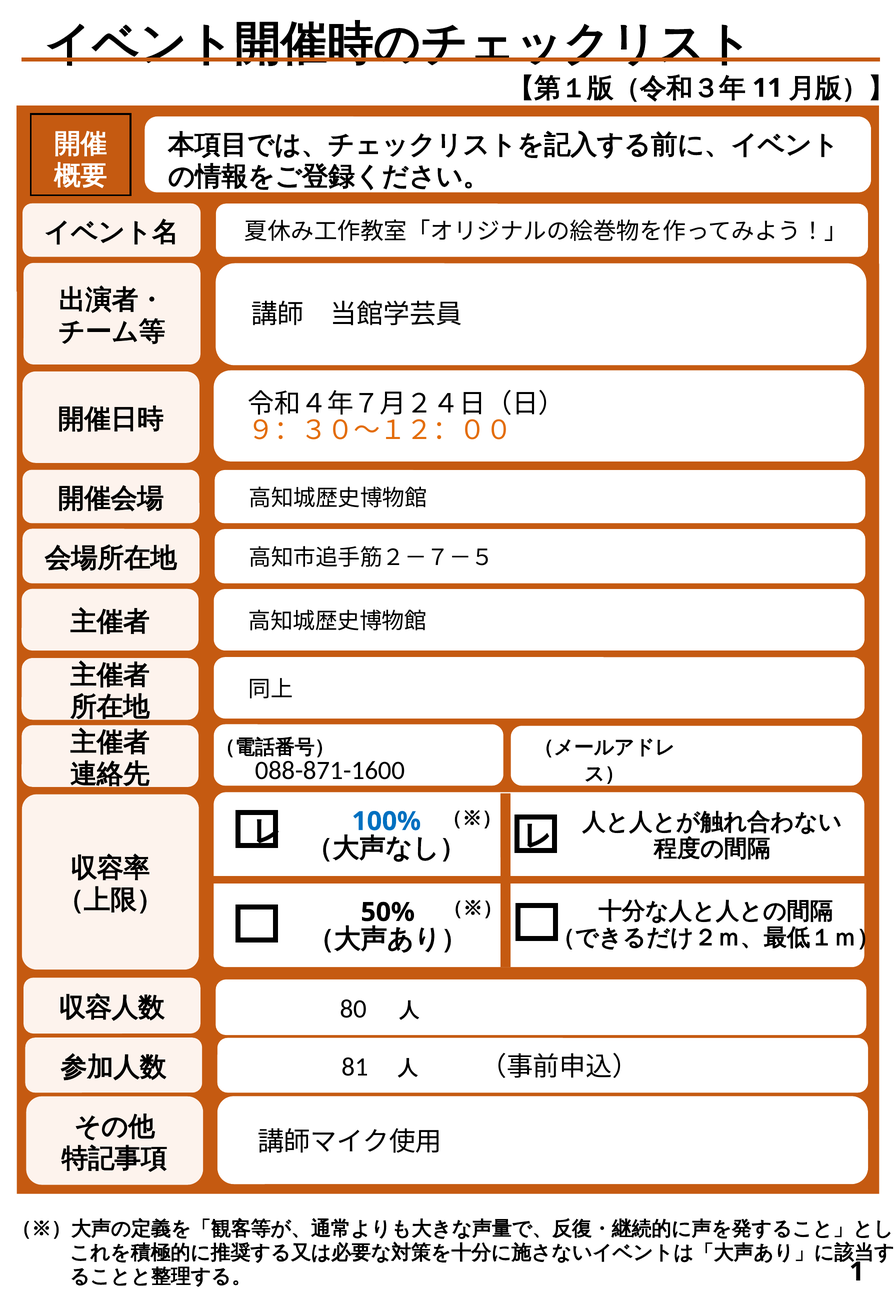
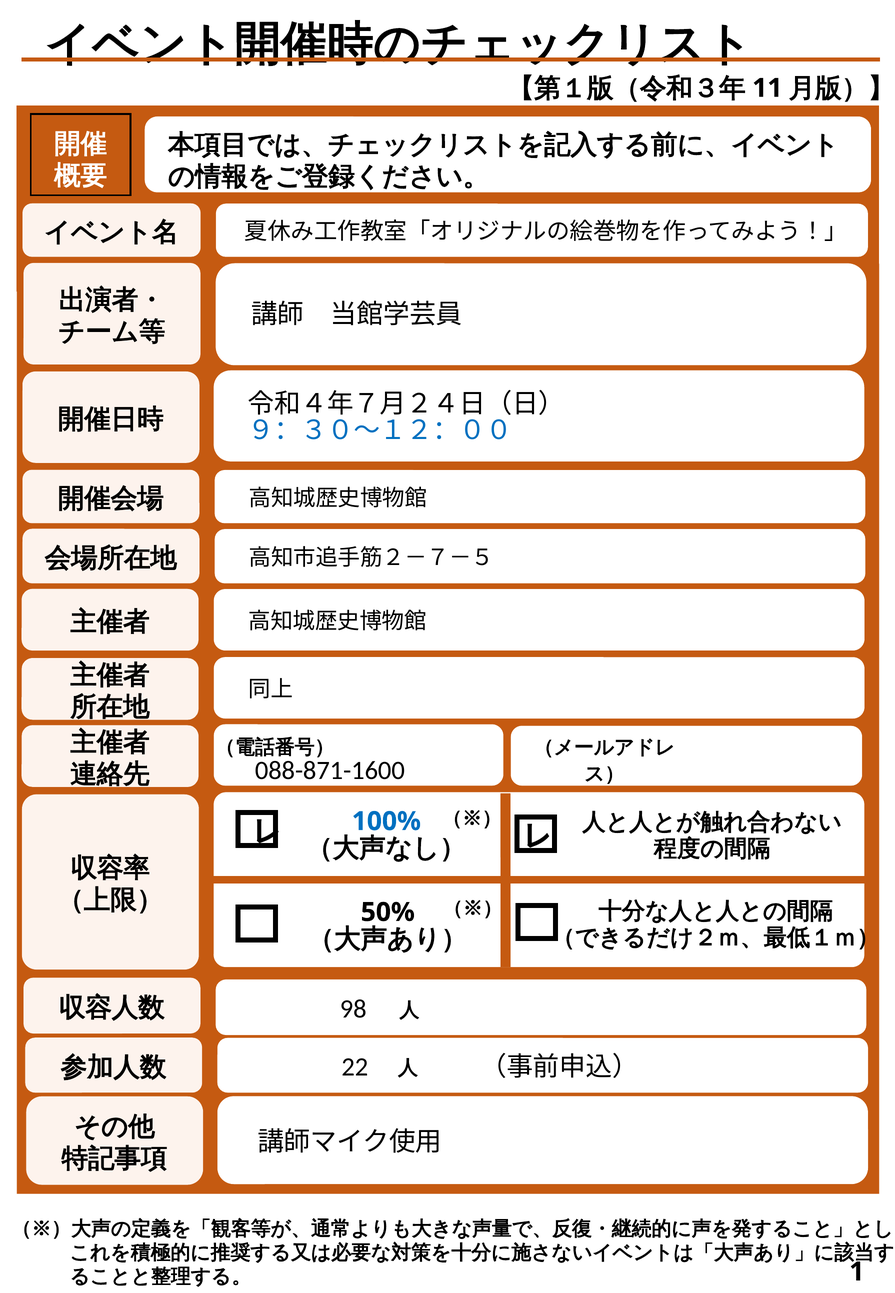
９：３０～１２：００ colour: orange -> blue
80: 80 -> 98
81: 81 -> 22
